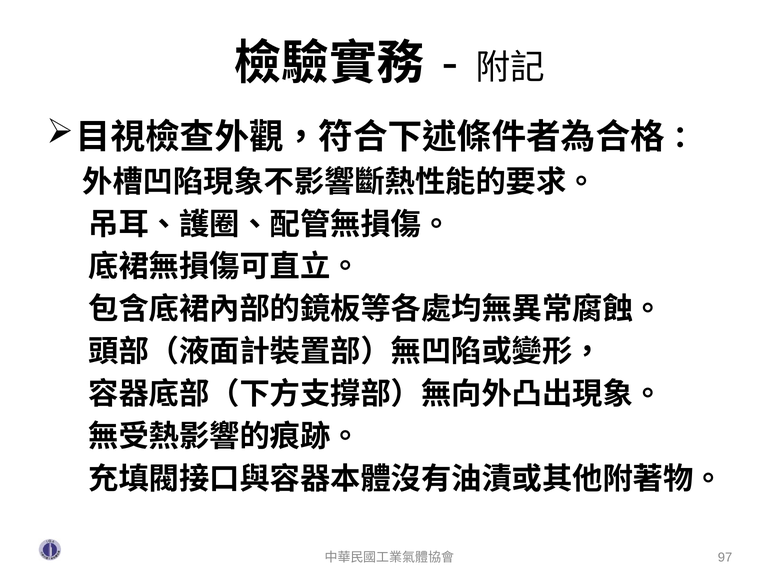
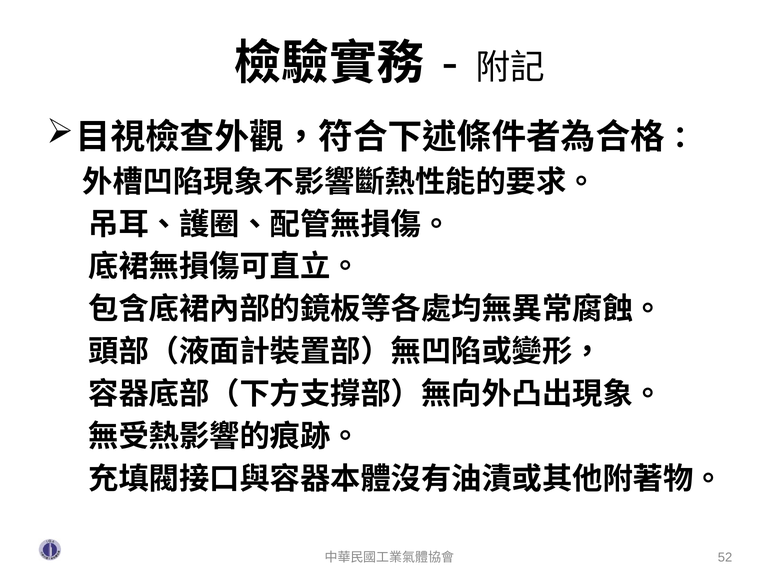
97: 97 -> 52
